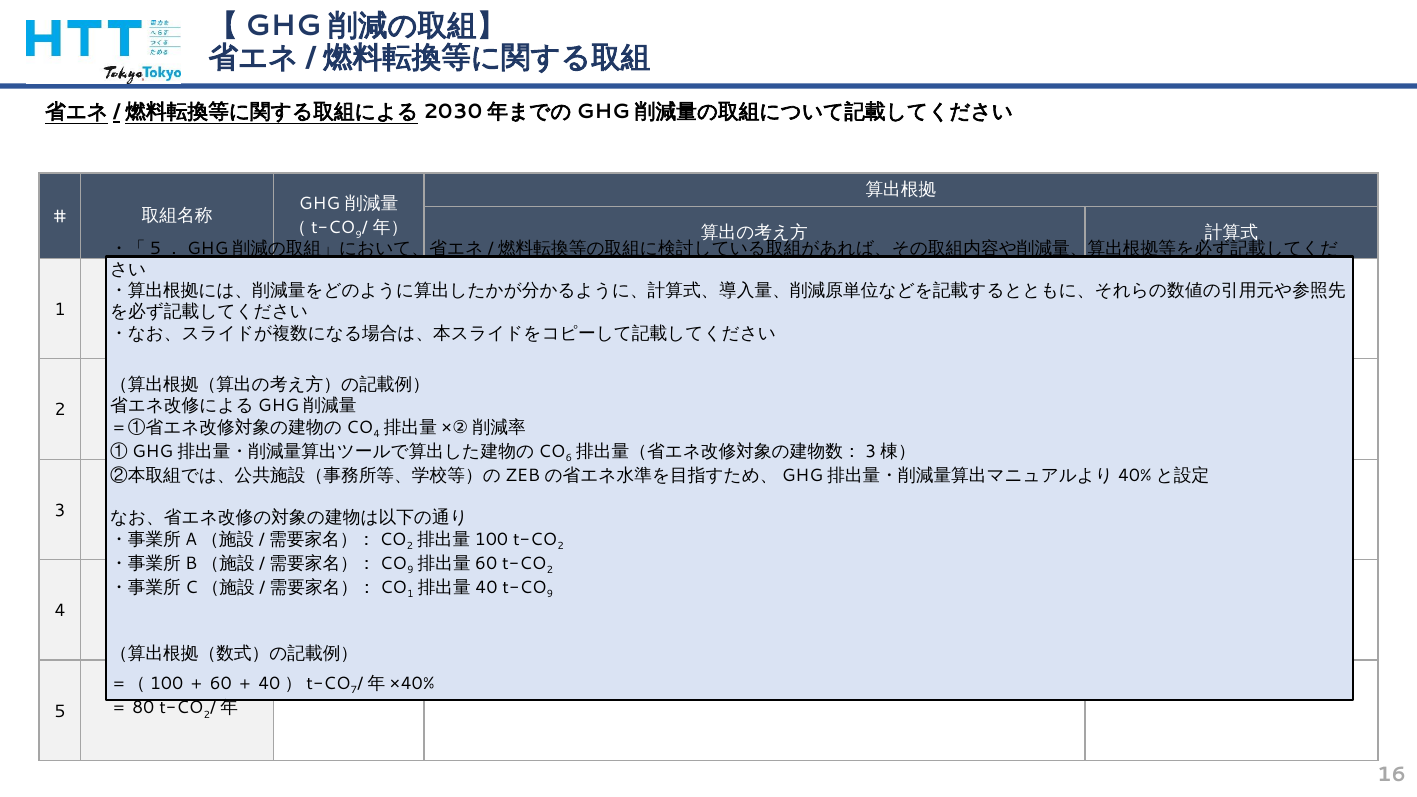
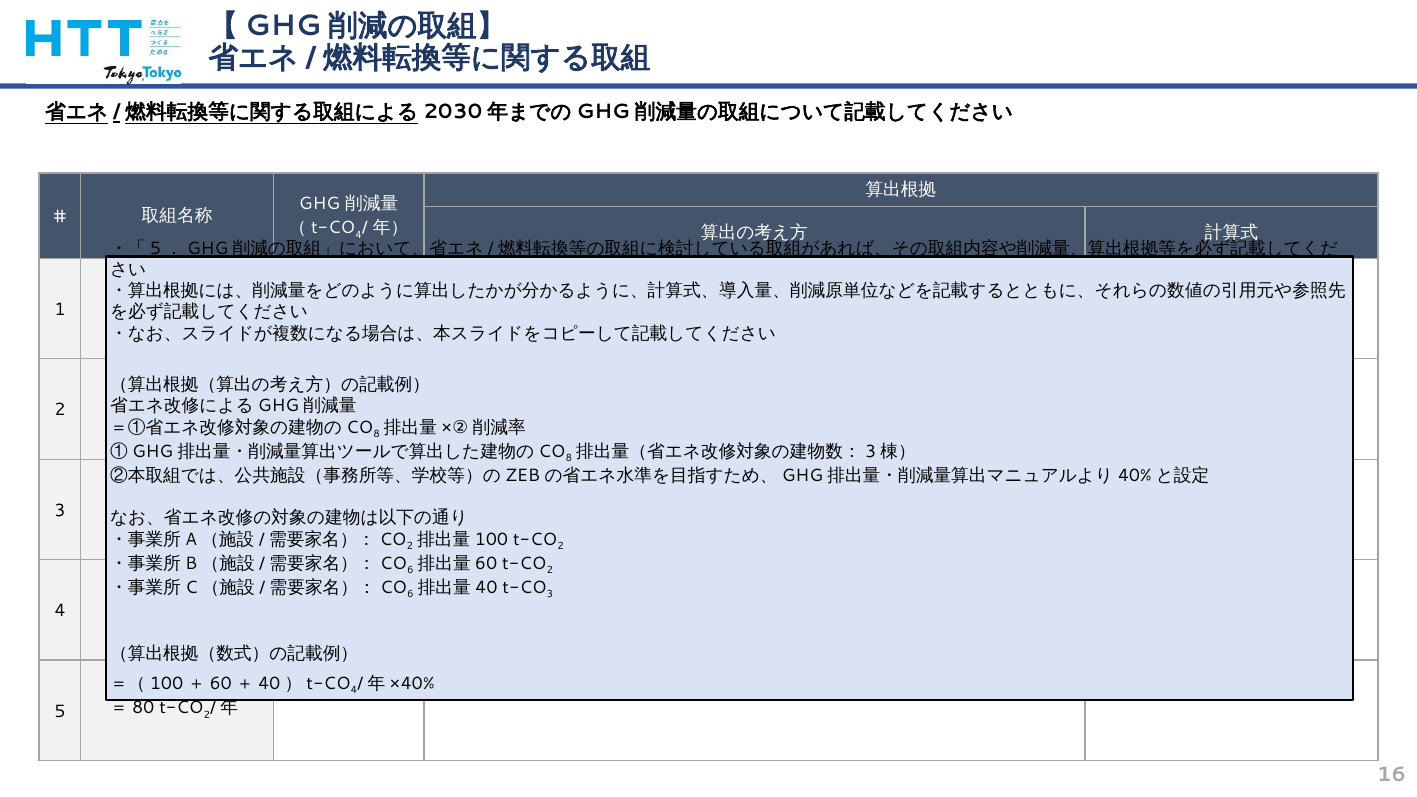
9 at (359, 235): 9 -> 4
4 at (377, 434): 4 -> 8
6 at (569, 458): 6 -> 8
9 at (410, 570): 9 -> 6
1 at (410, 594): 1 -> 6
9 at (550, 594): 9 -> 3
7 at (354, 691): 7 -> 4
